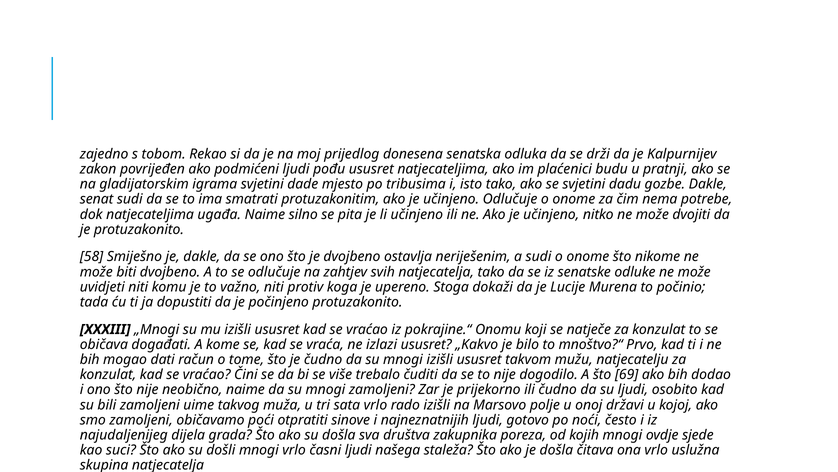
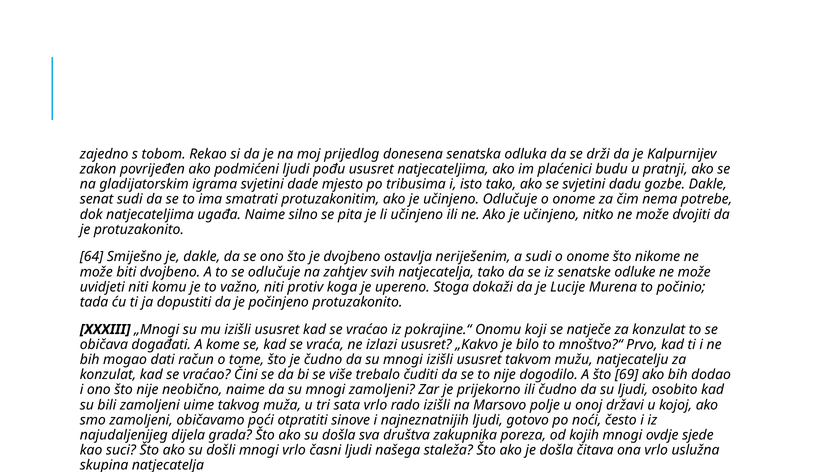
58: 58 -> 64
